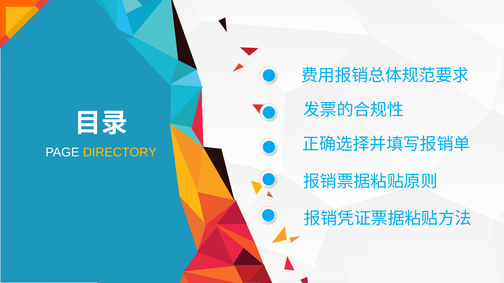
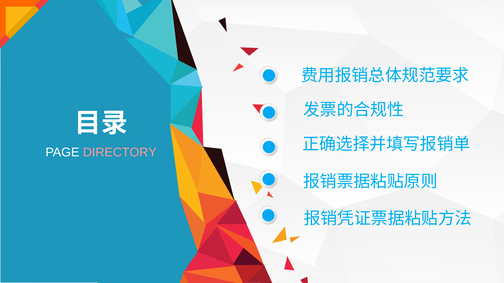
DIRECTORY colour: yellow -> pink
